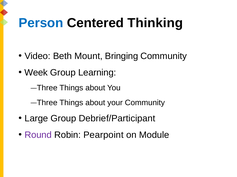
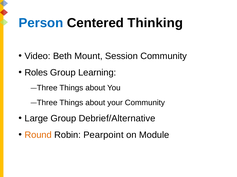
Bringing: Bringing -> Session
Week: Week -> Roles
Debrief/Participant: Debrief/Participant -> Debrief/Alternative
Round colour: purple -> orange
